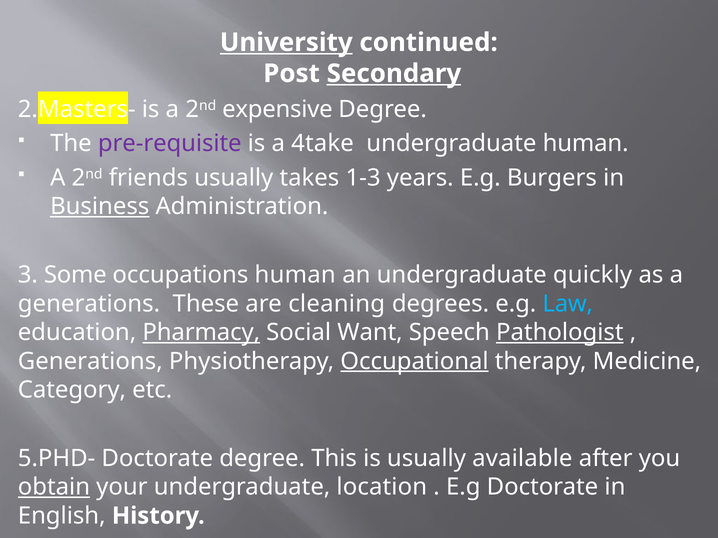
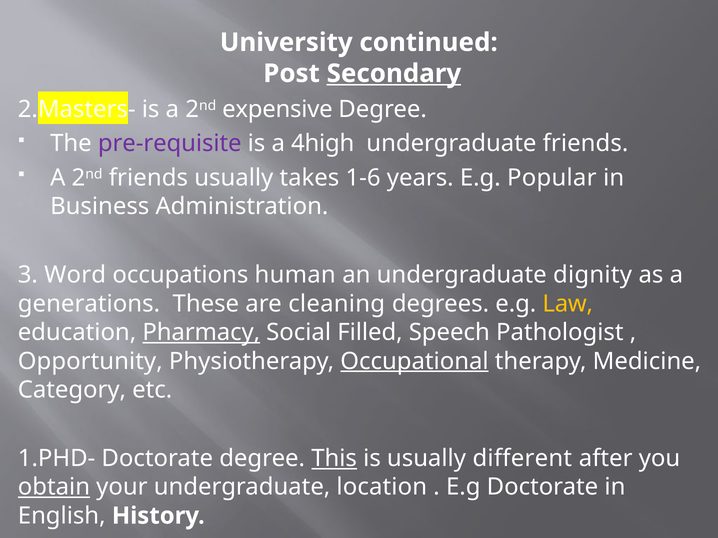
University underline: present -> none
4take: 4take -> 4high
undergraduate human: human -> friends
1-3: 1-3 -> 1-6
Burgers: Burgers -> Popular
Business underline: present -> none
Some: Some -> Word
quickly: quickly -> dignity
Law colour: light blue -> yellow
Want: Want -> Filled
Pathologist underline: present -> none
Generations at (90, 361): Generations -> Opportunity
5.PHD-: 5.PHD- -> 1.PHD-
This underline: none -> present
available: available -> different
